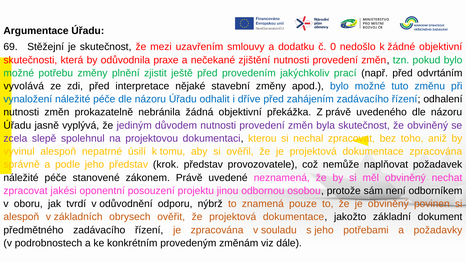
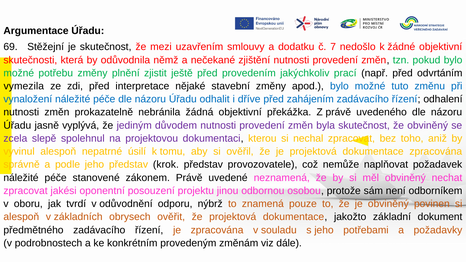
0: 0 -> 7
praxe: praxe -> němž
vyvolává: vyvolává -> vymezila
